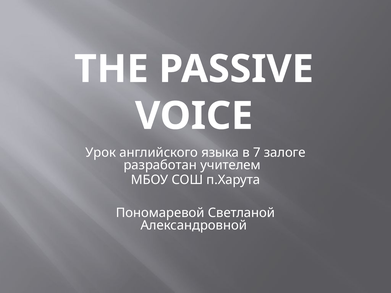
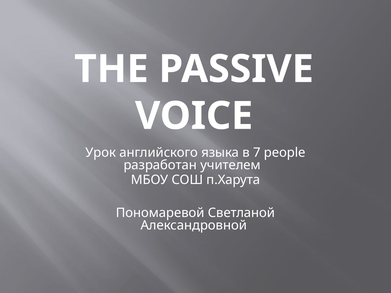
залоге: залоге -> people
